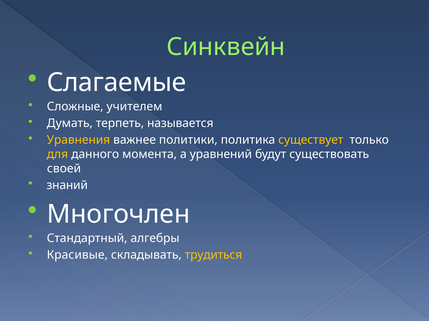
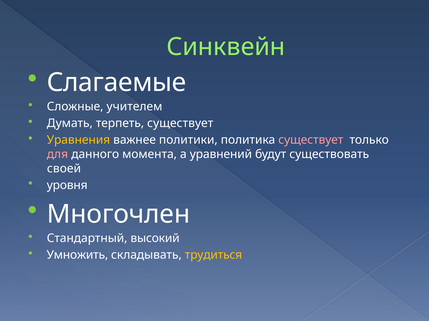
терпеть называется: называется -> существует
существует at (311, 140) colour: yellow -> pink
для colour: yellow -> pink
знаний: знаний -> уровня
алгебры: алгебры -> высокий
Красивые: Красивые -> Умножить
